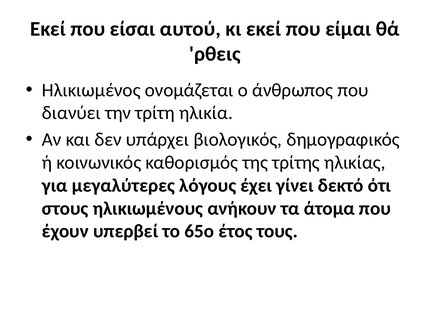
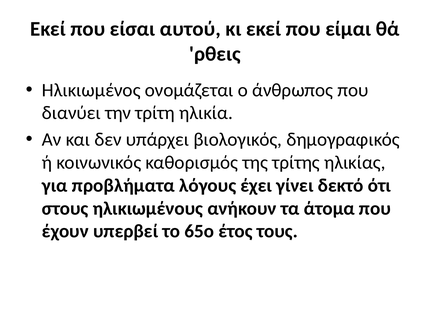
μεγαλύτερες: μεγαλύτερες -> προβλήματα
